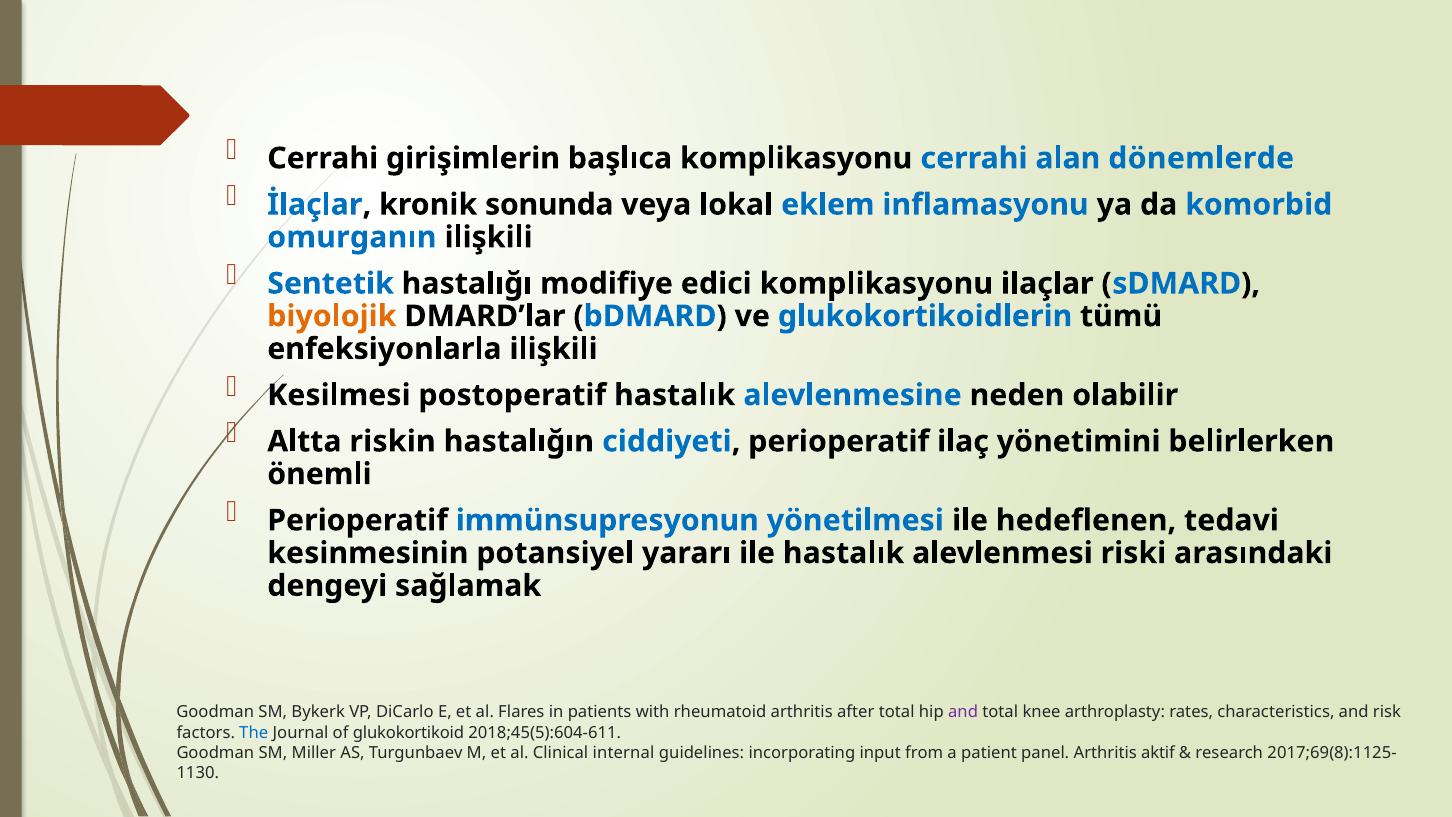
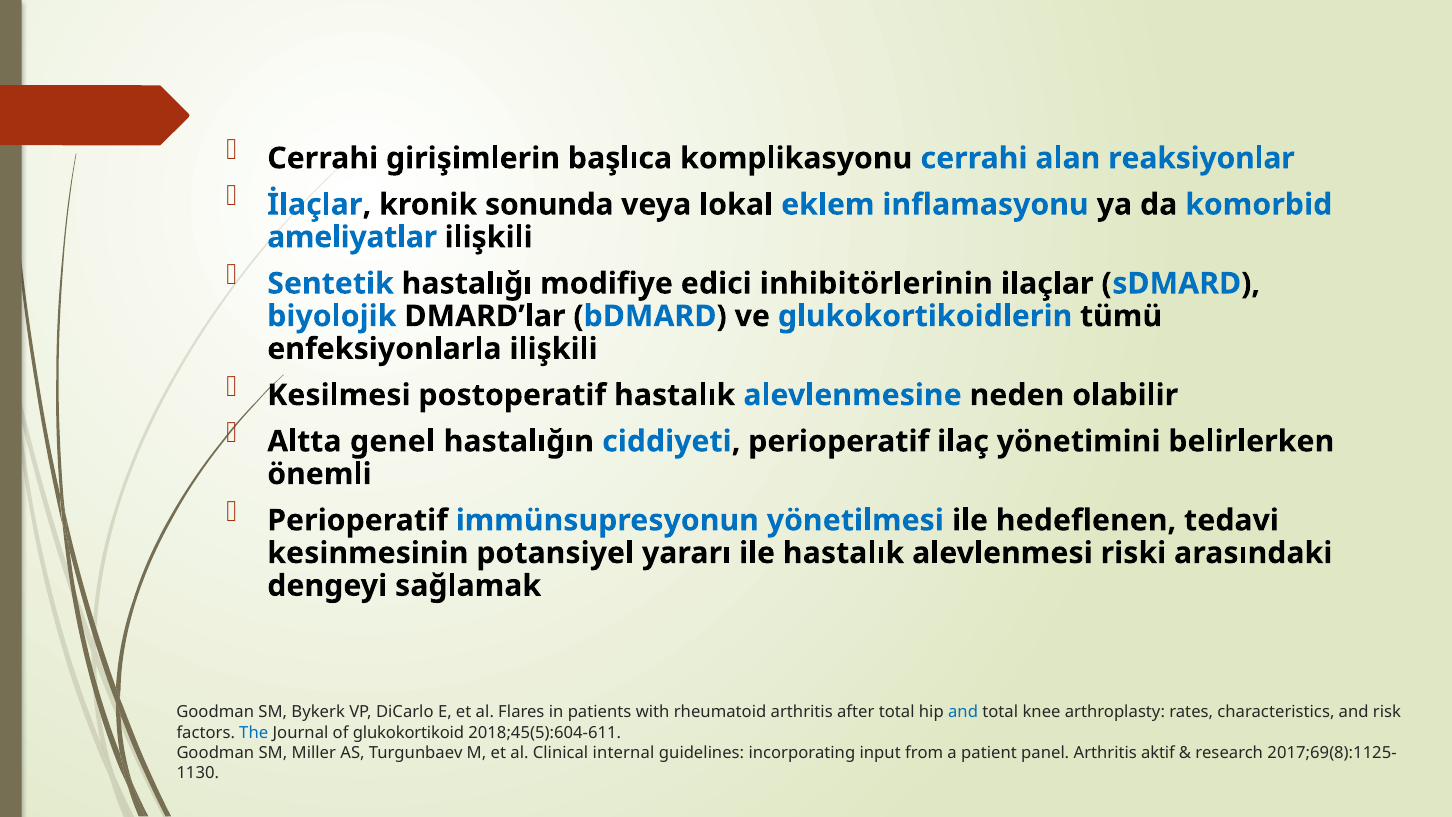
dönemlerde: dönemlerde -> reaksiyonlar
omurganın: omurganın -> ameliyatlar
edici komplikasyonu: komplikasyonu -> inhibitörlerinin
biyolojik colour: orange -> blue
riskin: riskin -> genel
and at (963, 712) colour: purple -> blue
